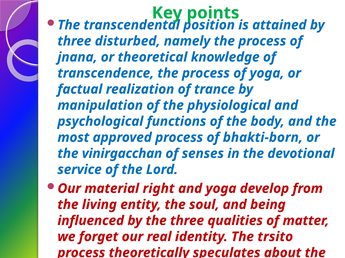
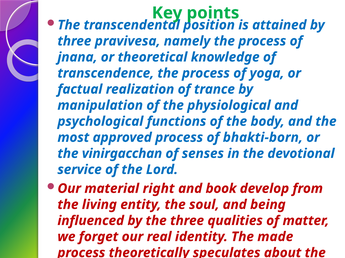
disturbed: disturbed -> pravivesa
and yoga: yoga -> book
trsito: trsito -> made
